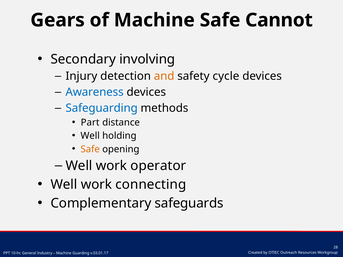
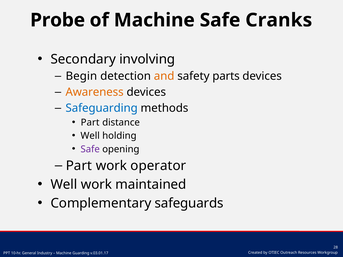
Gears: Gears -> Probe
Cannot: Cannot -> Cranks
Injury: Injury -> Begin
cycle: cycle -> parts
Awareness colour: blue -> orange
Safe at (90, 149) colour: orange -> purple
Well at (79, 166): Well -> Part
connecting: connecting -> maintained
